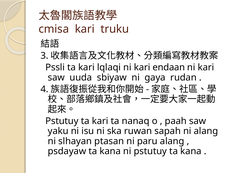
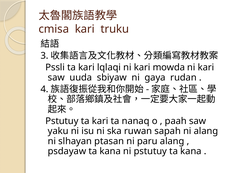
endaan: endaan -> mowda
